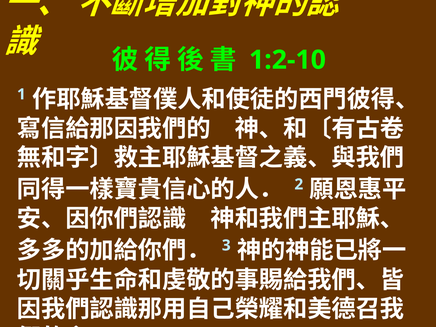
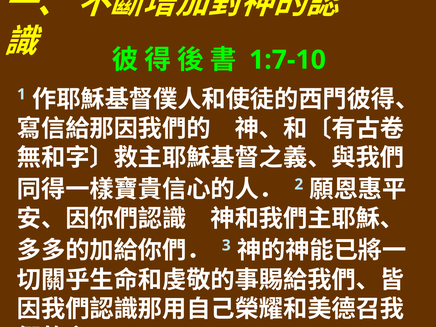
1:2-10: 1:2-10 -> 1:7-10
